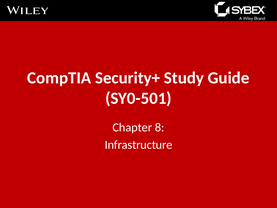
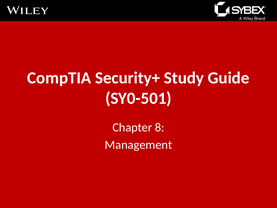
Infrastructure: Infrastructure -> Management
